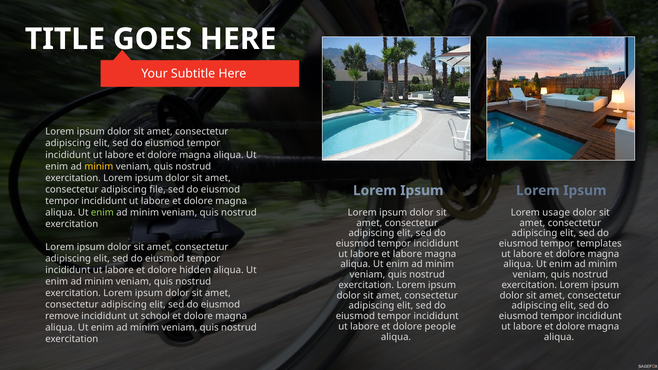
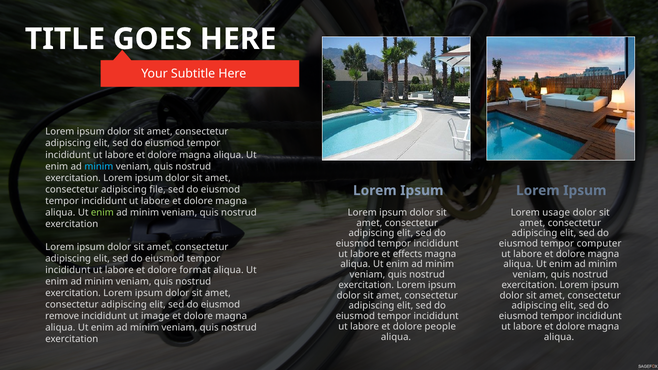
minim at (99, 166) colour: yellow -> light blue
templates: templates -> computer
et labore: labore -> effects
hidden: hidden -> format
school: school -> image
